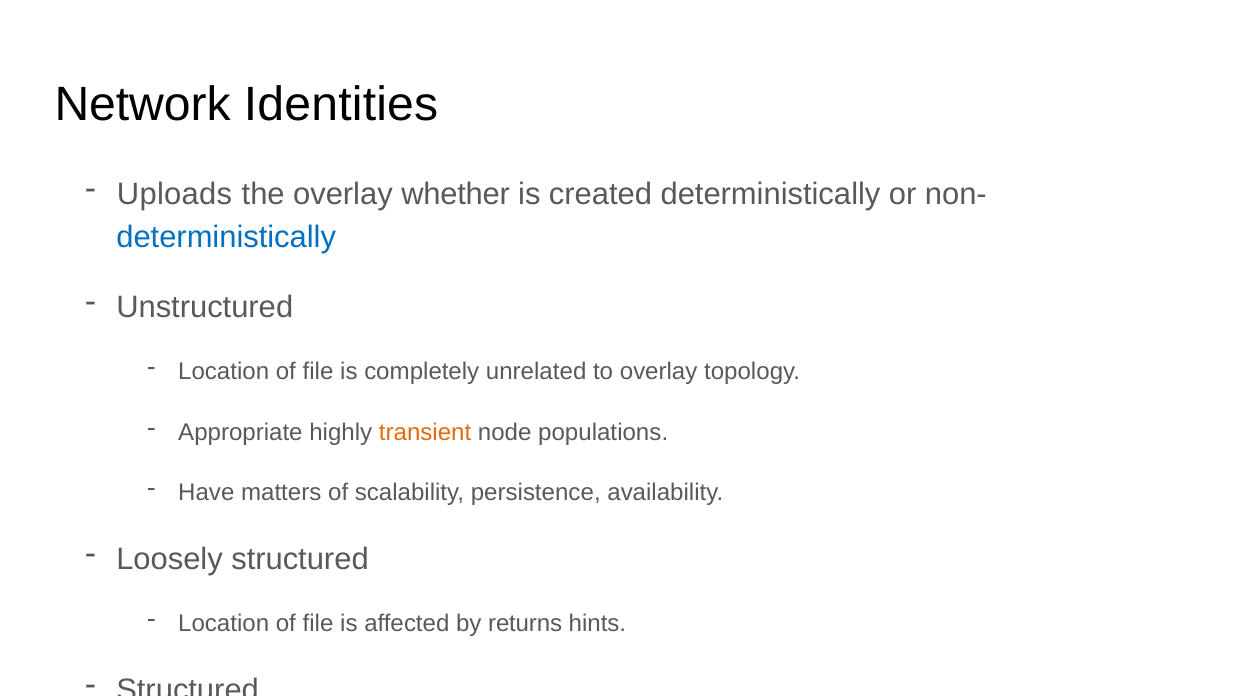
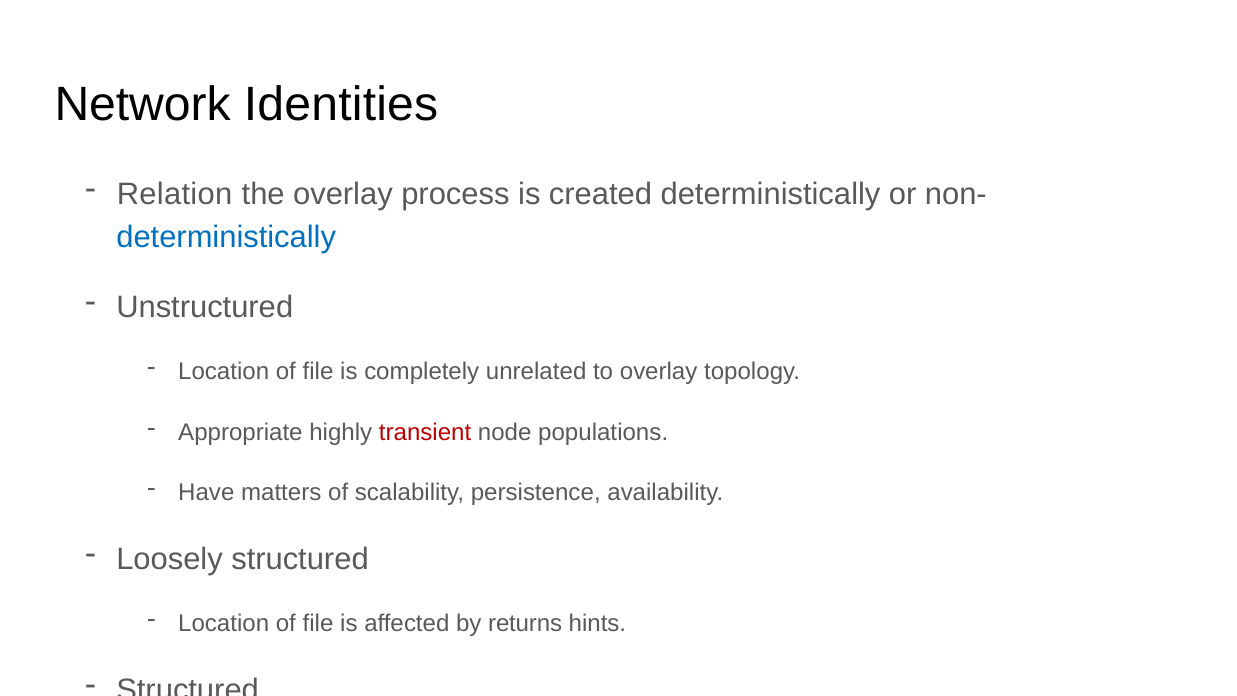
Uploads: Uploads -> Relation
whether: whether -> process
transient at (425, 432) colour: orange -> red
